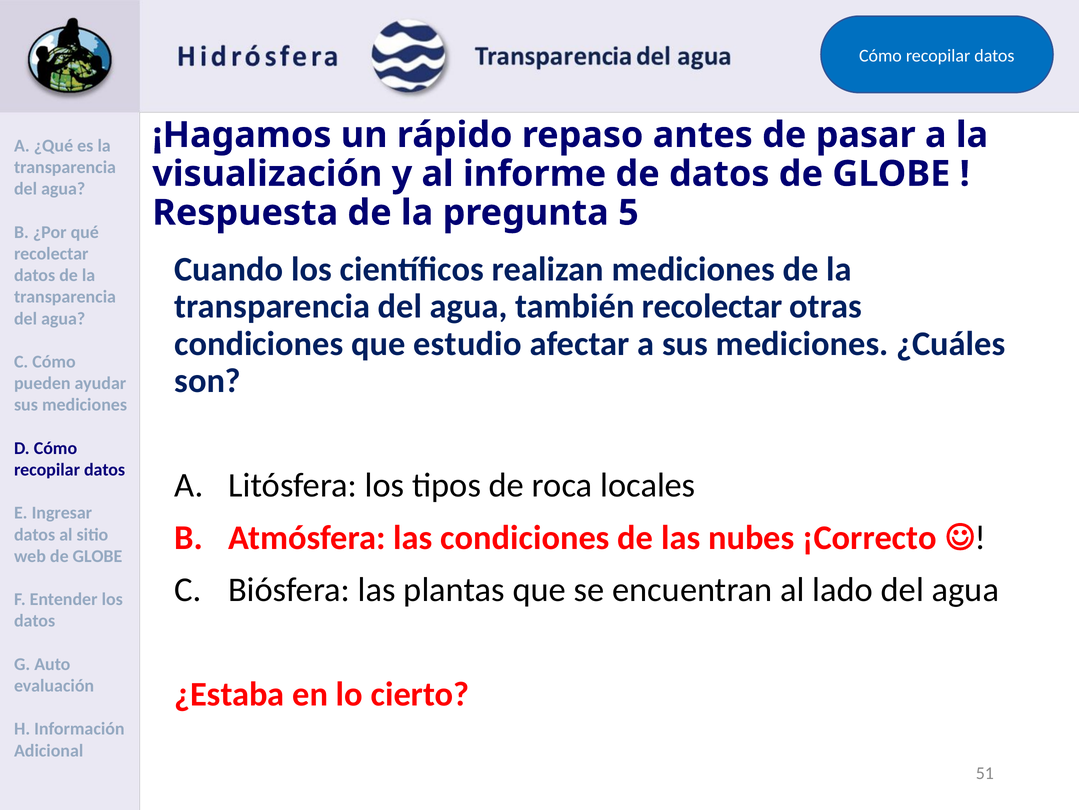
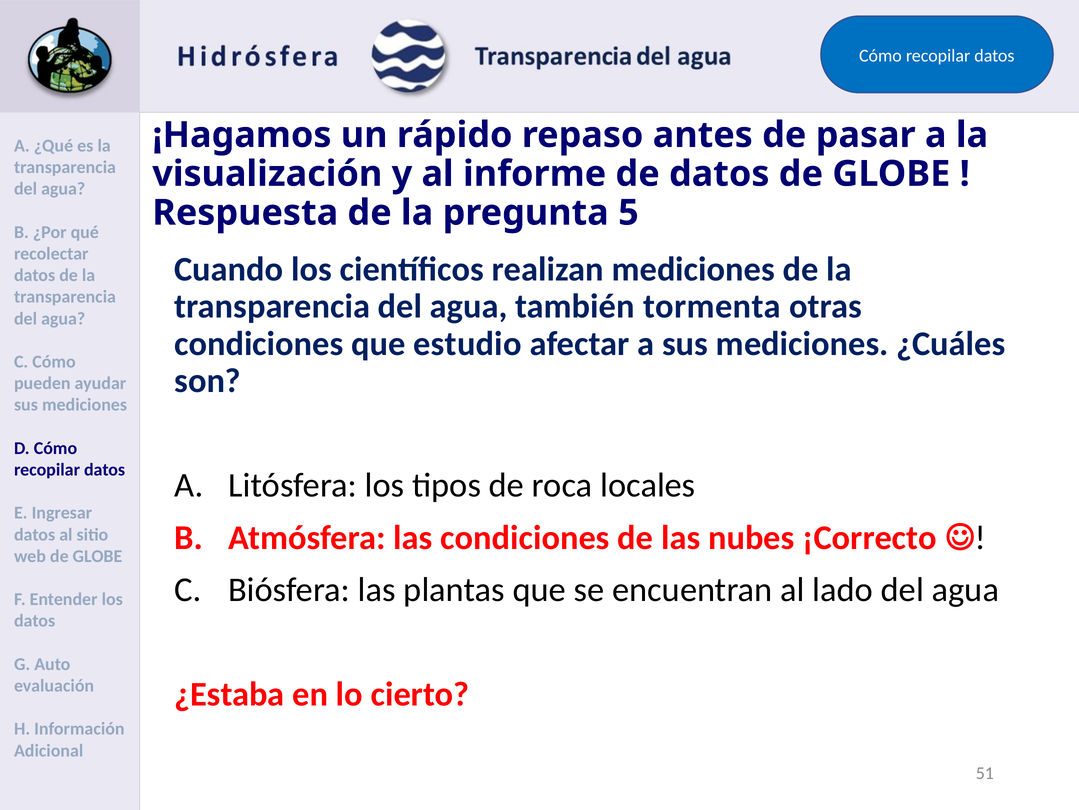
también recolectar: recolectar -> tormenta
